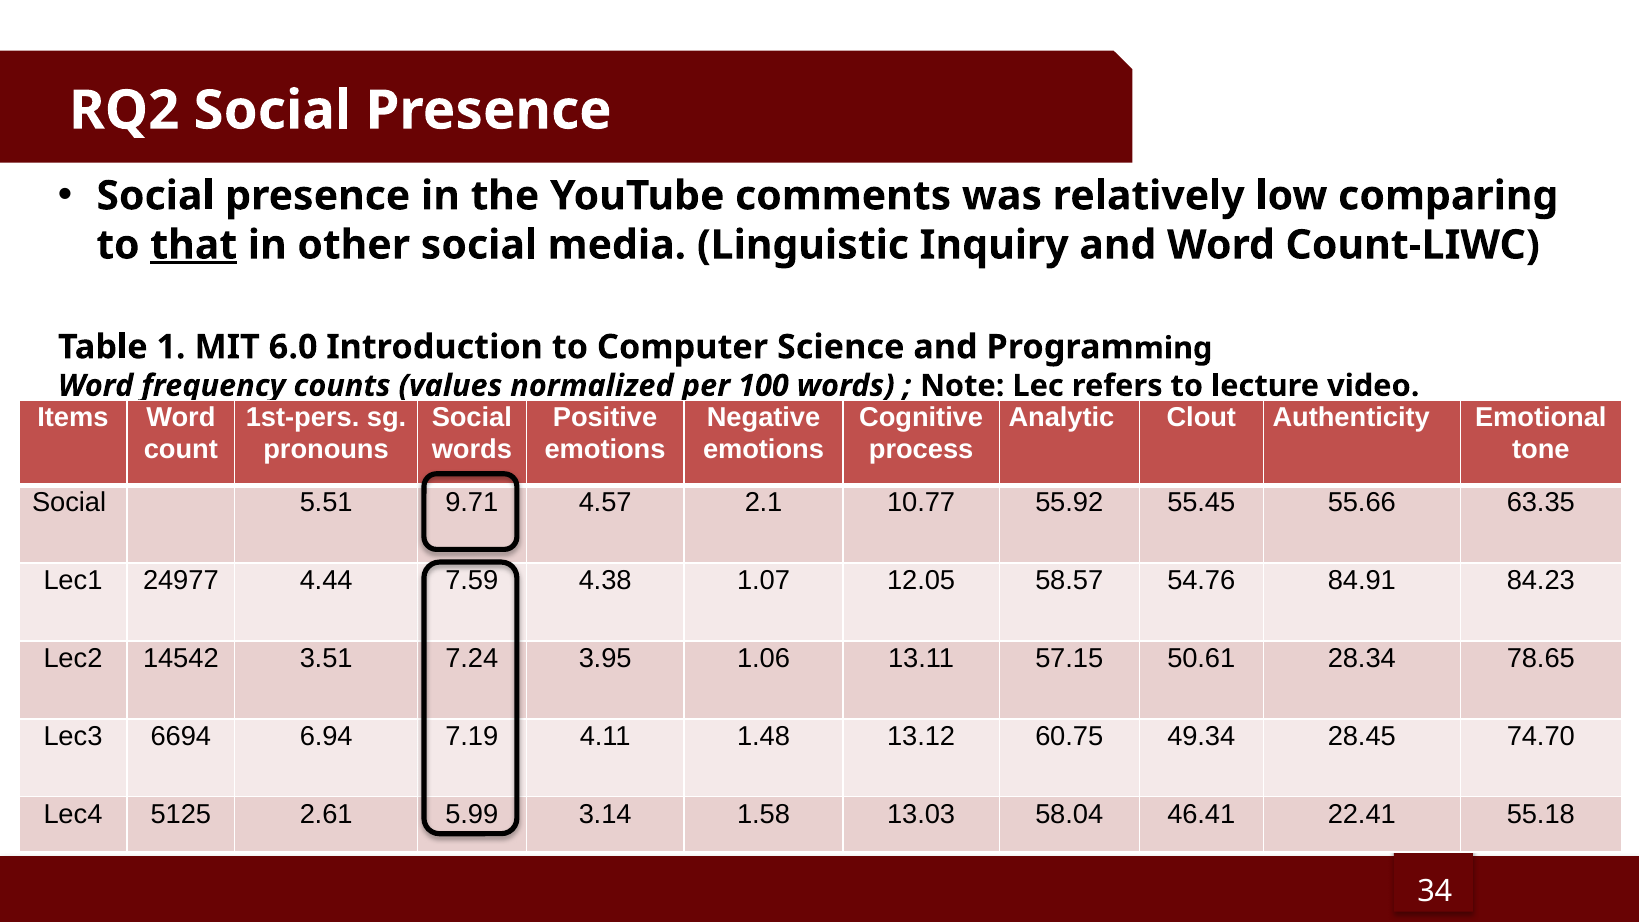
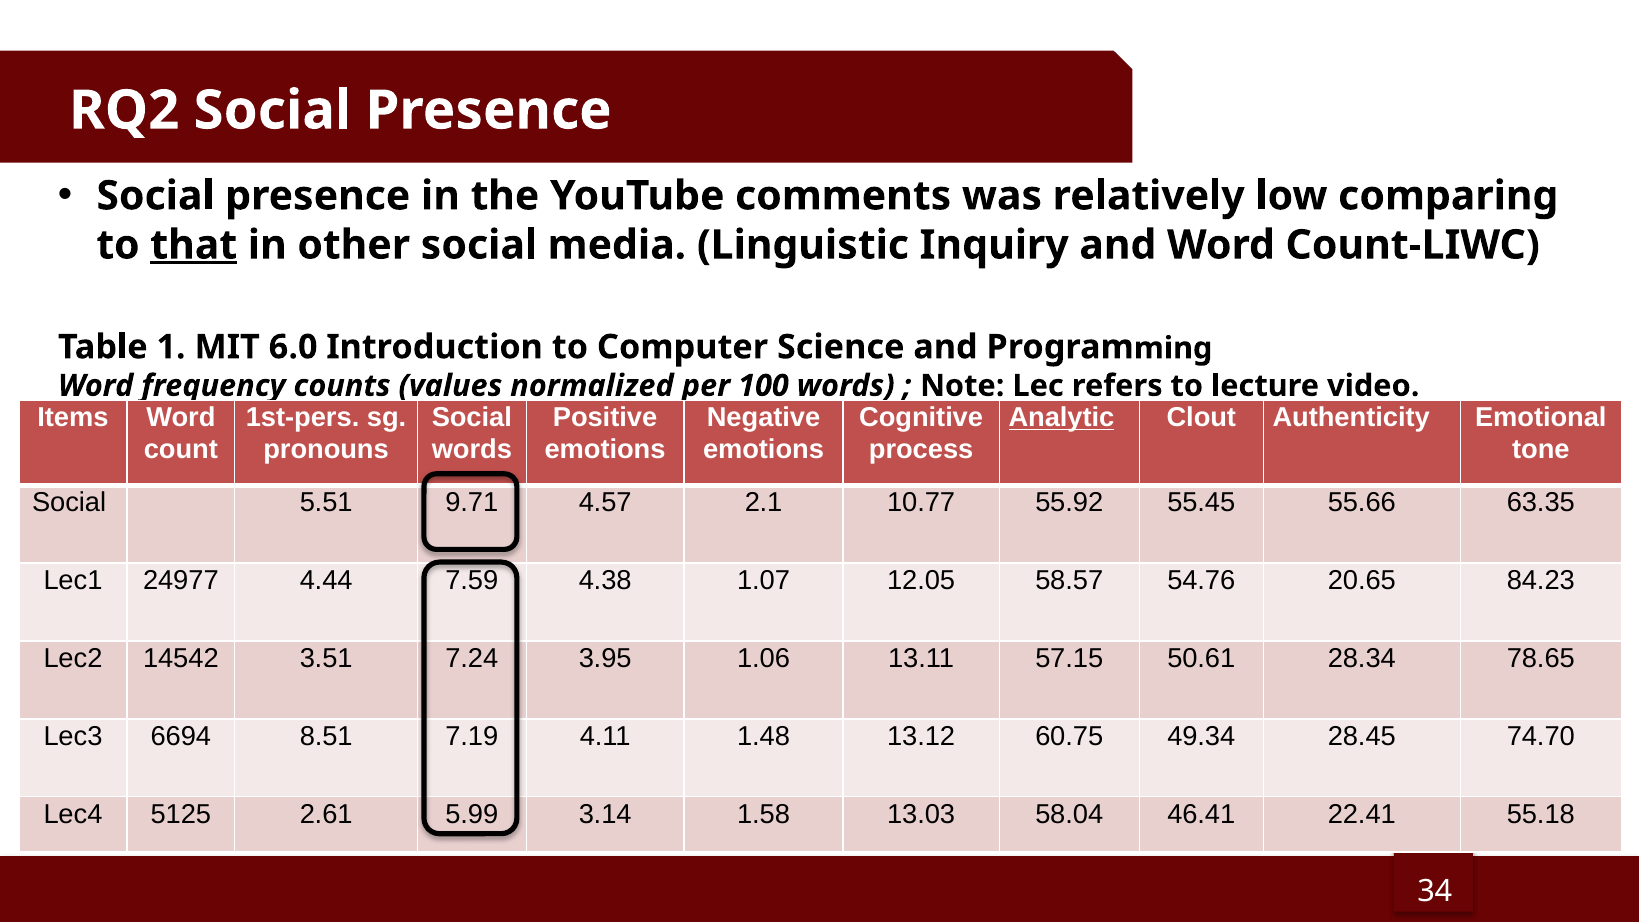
Analytic underline: none -> present
84.91: 84.91 -> 20.65
6.94: 6.94 -> 8.51
